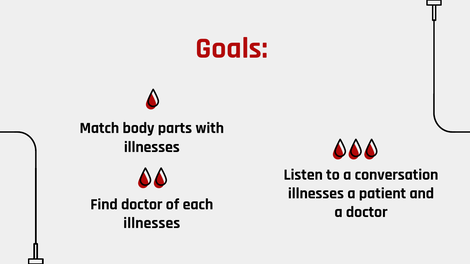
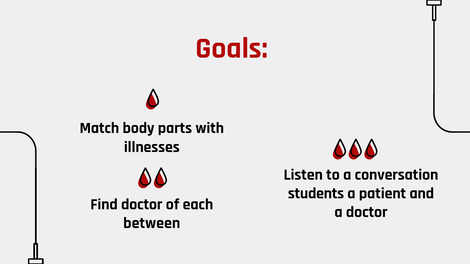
illnesses at (316, 194): illnesses -> students
illnesses at (152, 223): illnesses -> between
